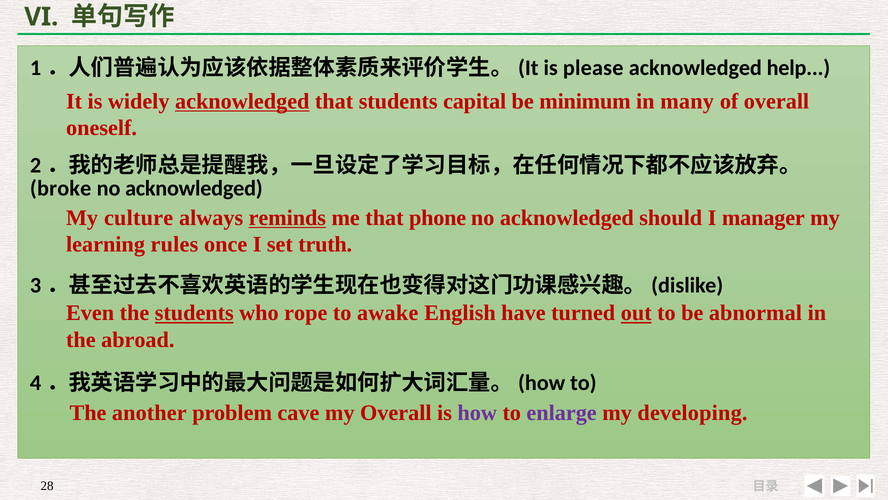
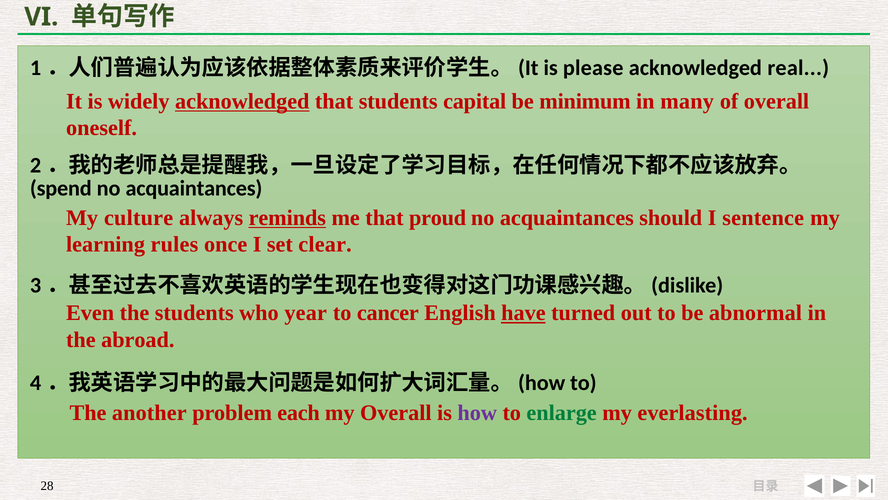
help: help -> real
broke: broke -> spend
acknowledged at (194, 188): acknowledged -> acquaintances
phone: phone -> proud
acknowledged at (567, 218): acknowledged -> acquaintances
manager: manager -> sentence
truth: truth -> clear
students at (194, 313) underline: present -> none
rope: rope -> year
awake: awake -> cancer
have underline: none -> present
out underline: present -> none
cave: cave -> each
enlarge colour: purple -> green
developing: developing -> everlasting
